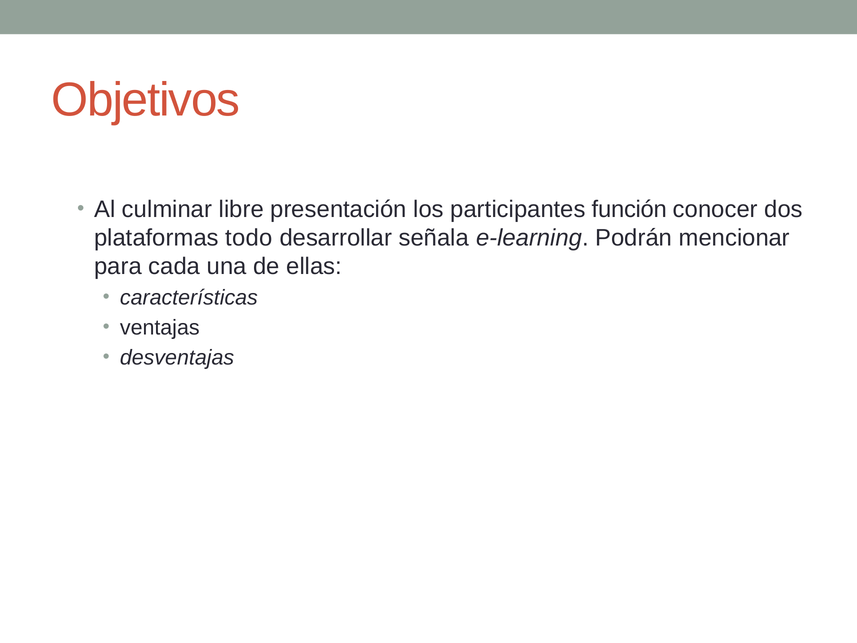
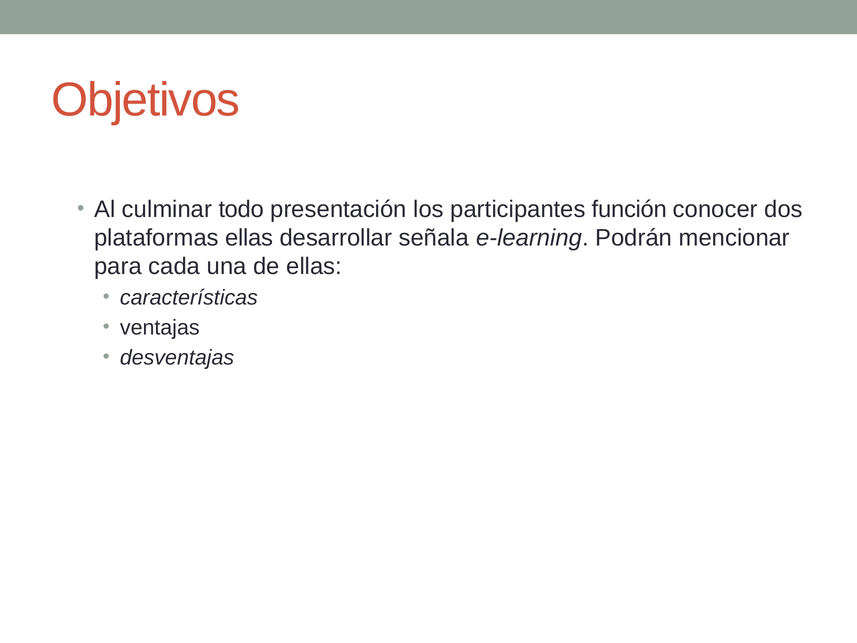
libre: libre -> todo
plataformas todo: todo -> ellas
